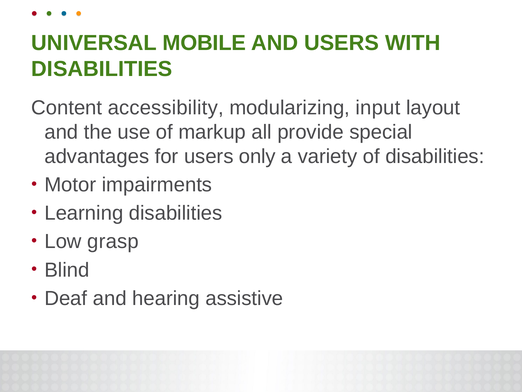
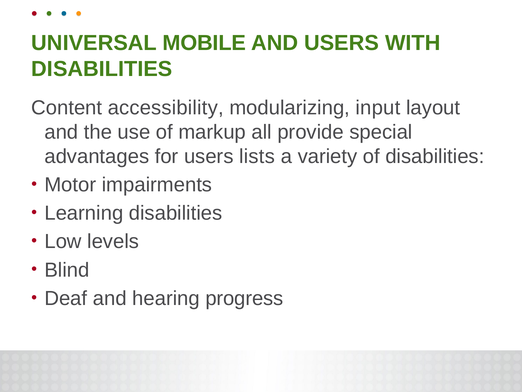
only: only -> lists
grasp: grasp -> levels
assistive: assistive -> progress
